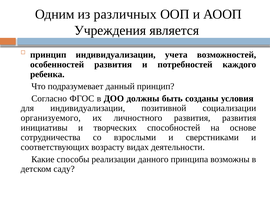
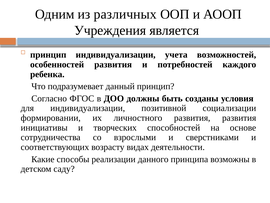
организуемого: организуемого -> формировании
